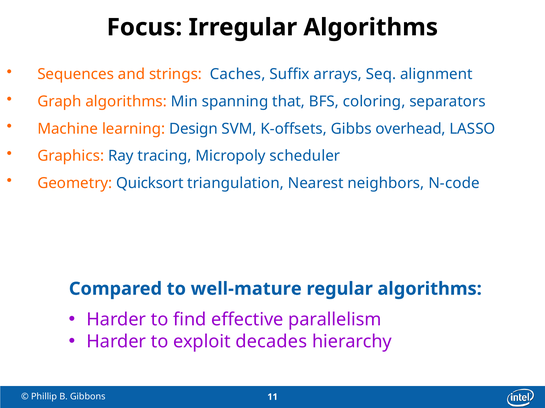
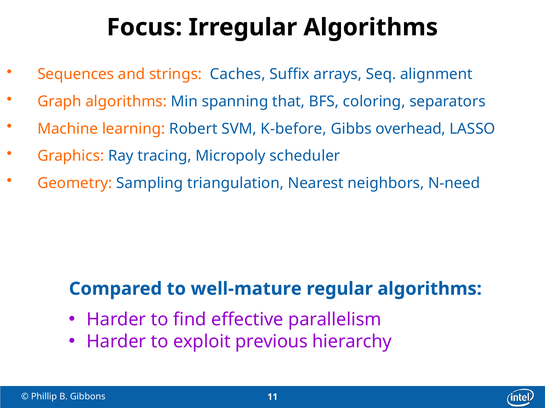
Design: Design -> Robert
K-offsets: K-offsets -> K-before
Quicksort: Quicksort -> Sampling
N-code: N-code -> N-need
decades: decades -> previous
